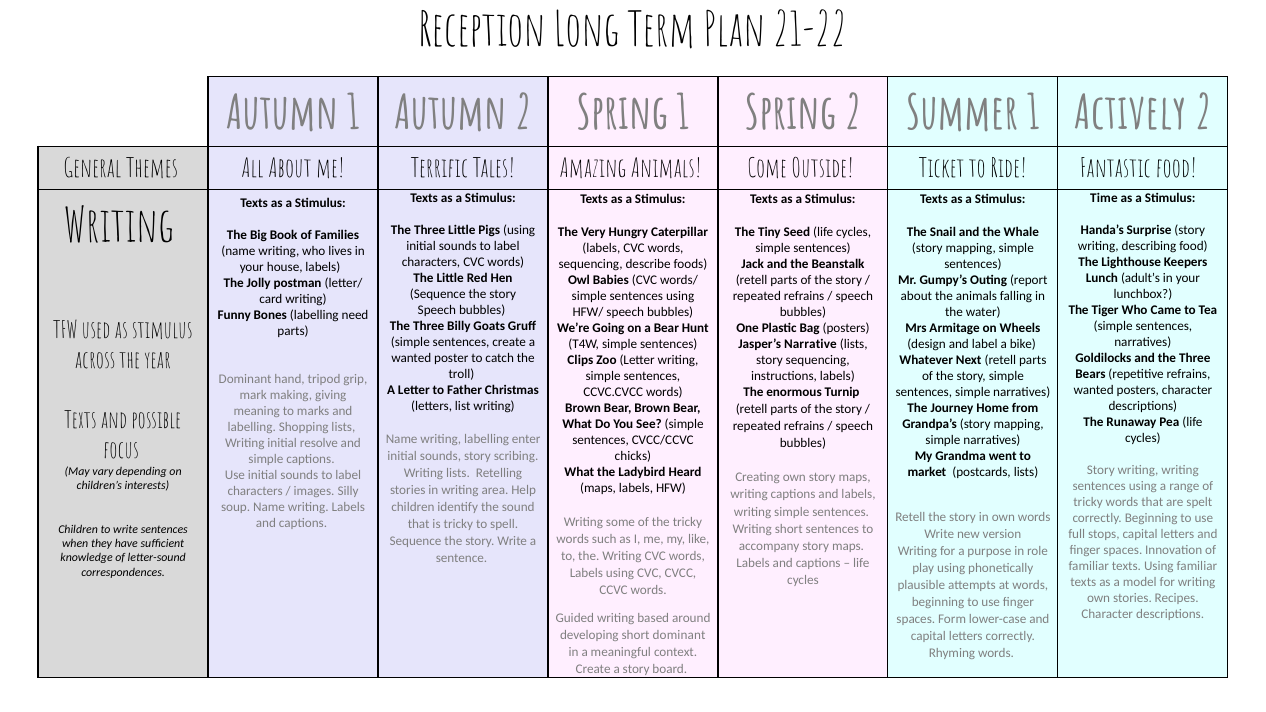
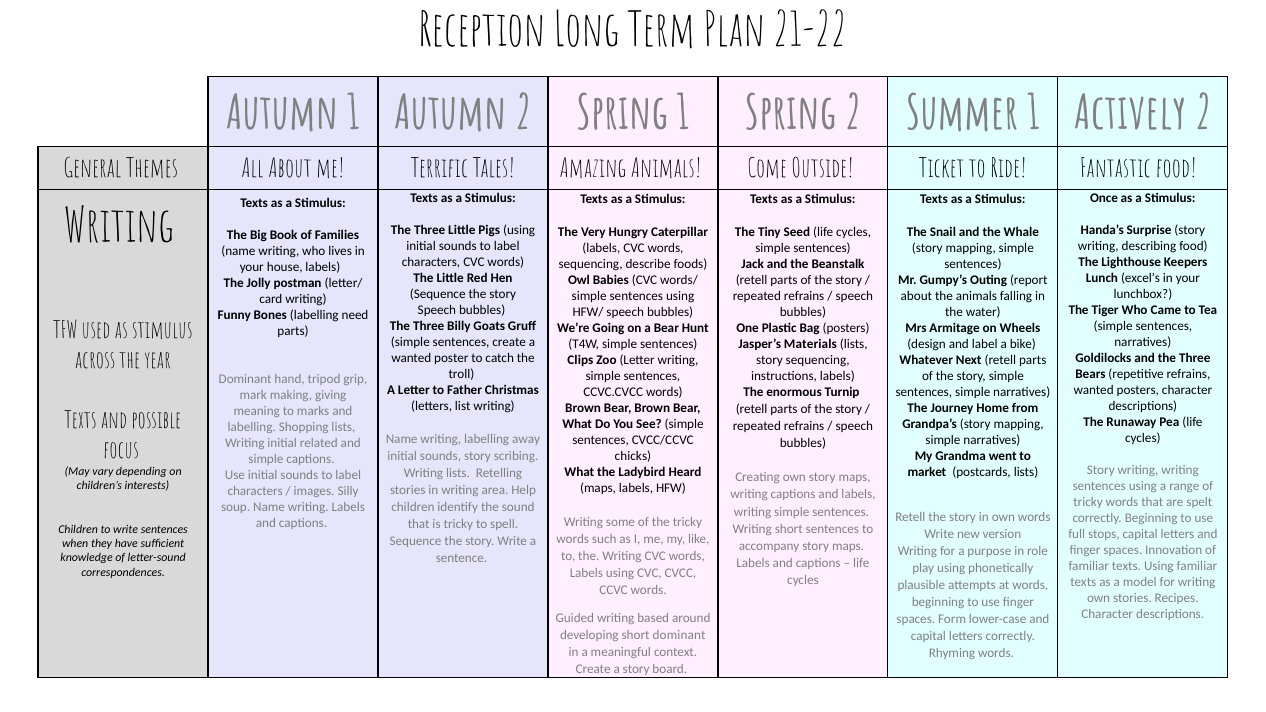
Time: Time -> Once
adult’s: adult’s -> excel’s
Narrative: Narrative -> Materials
enter: enter -> away
resolve: resolve -> related
